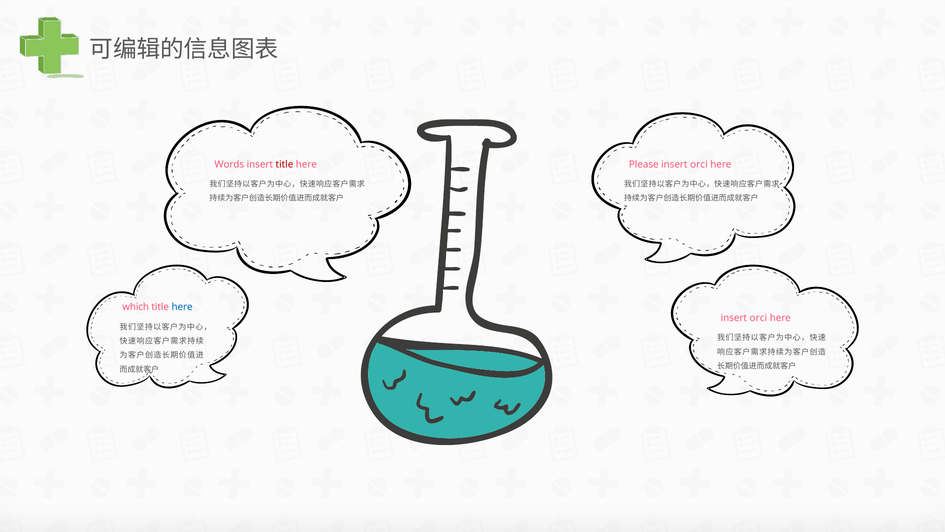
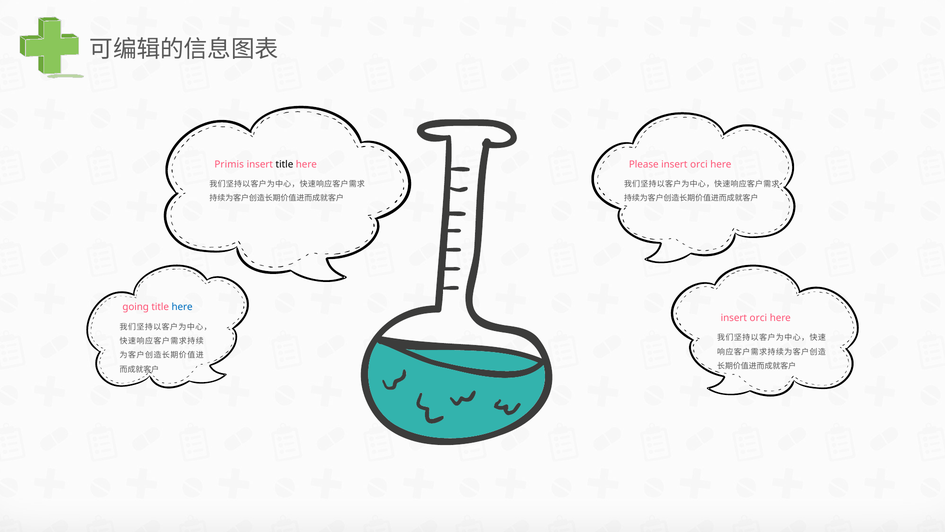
Words: Words -> Primis
title at (284, 164) colour: red -> black
which: which -> going
